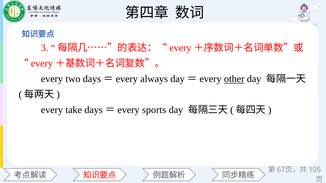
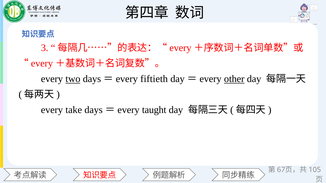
two underline: none -> present
always: always -> fiftieth
sports: sports -> taught
